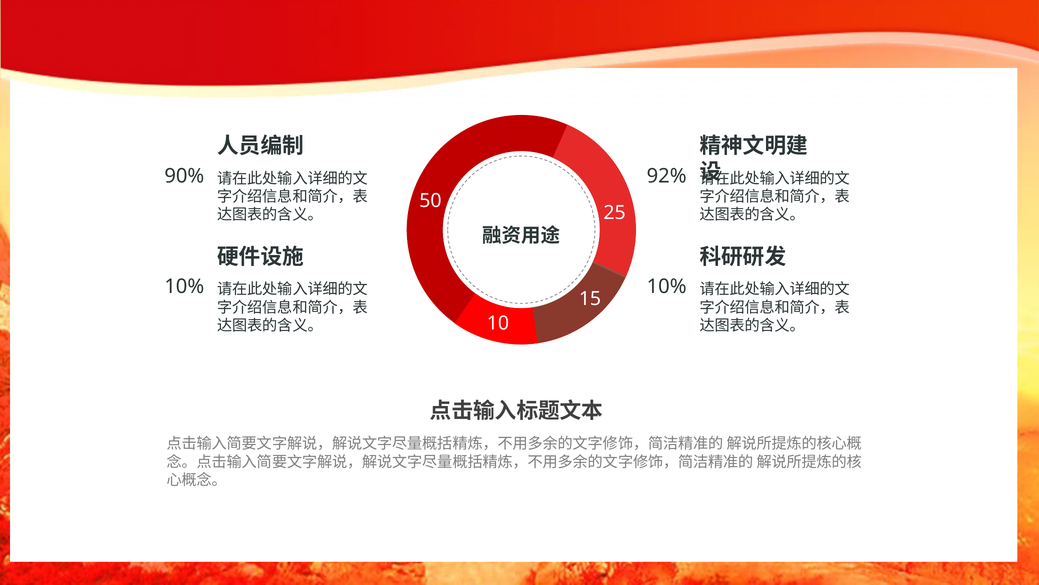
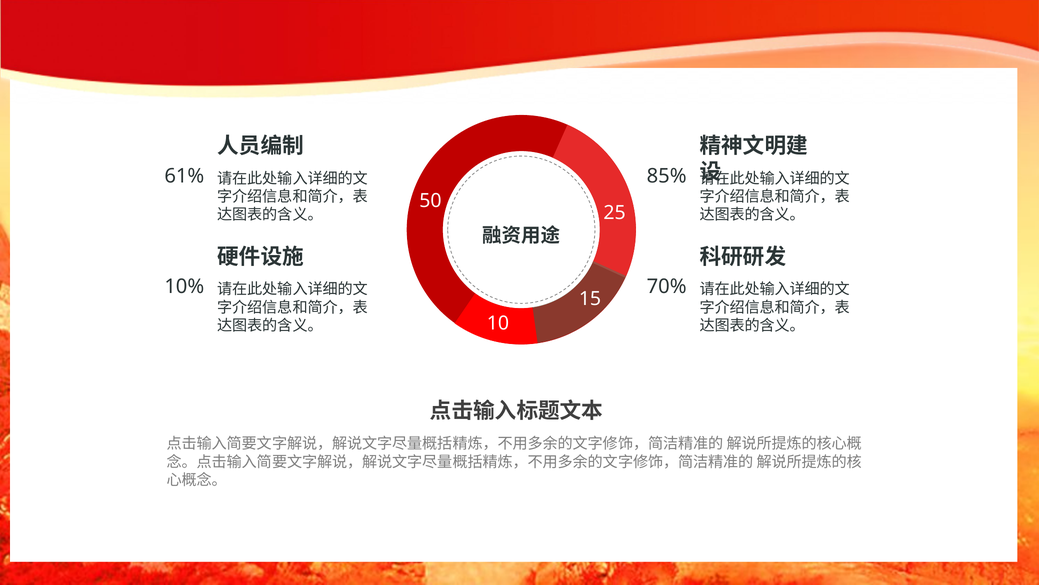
90%: 90% -> 61%
92%: 92% -> 85%
10% at (667, 286): 10% -> 70%
